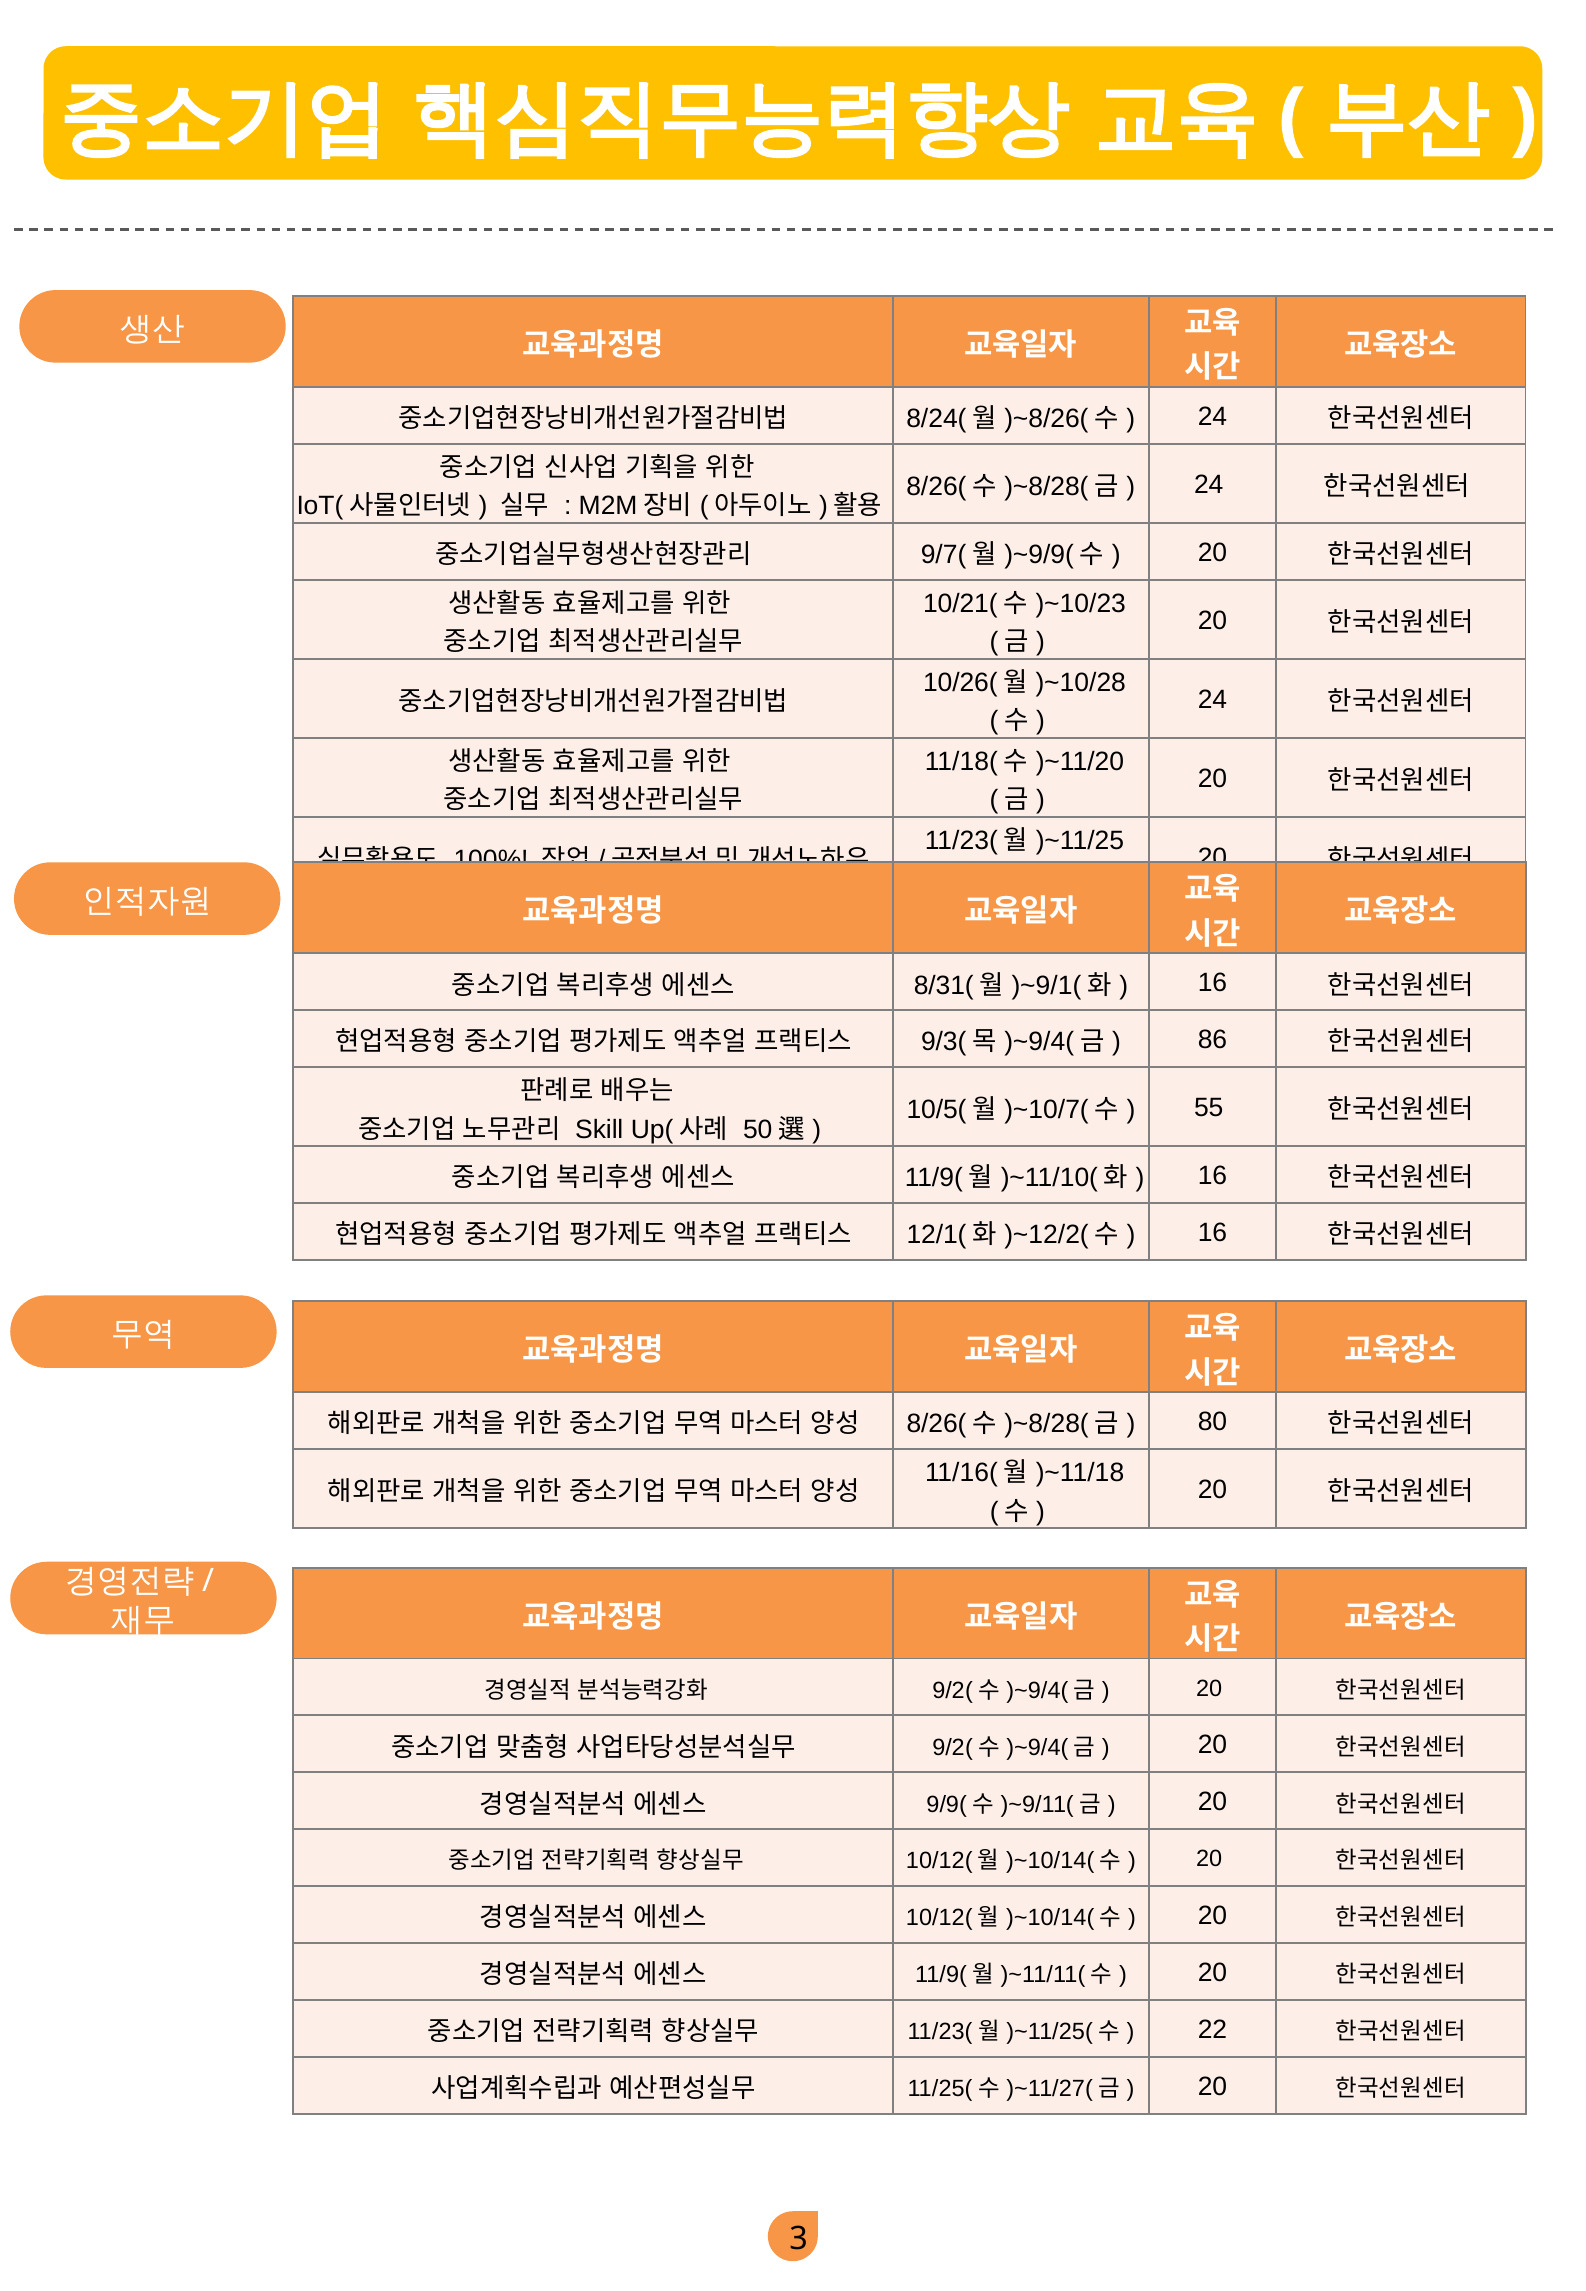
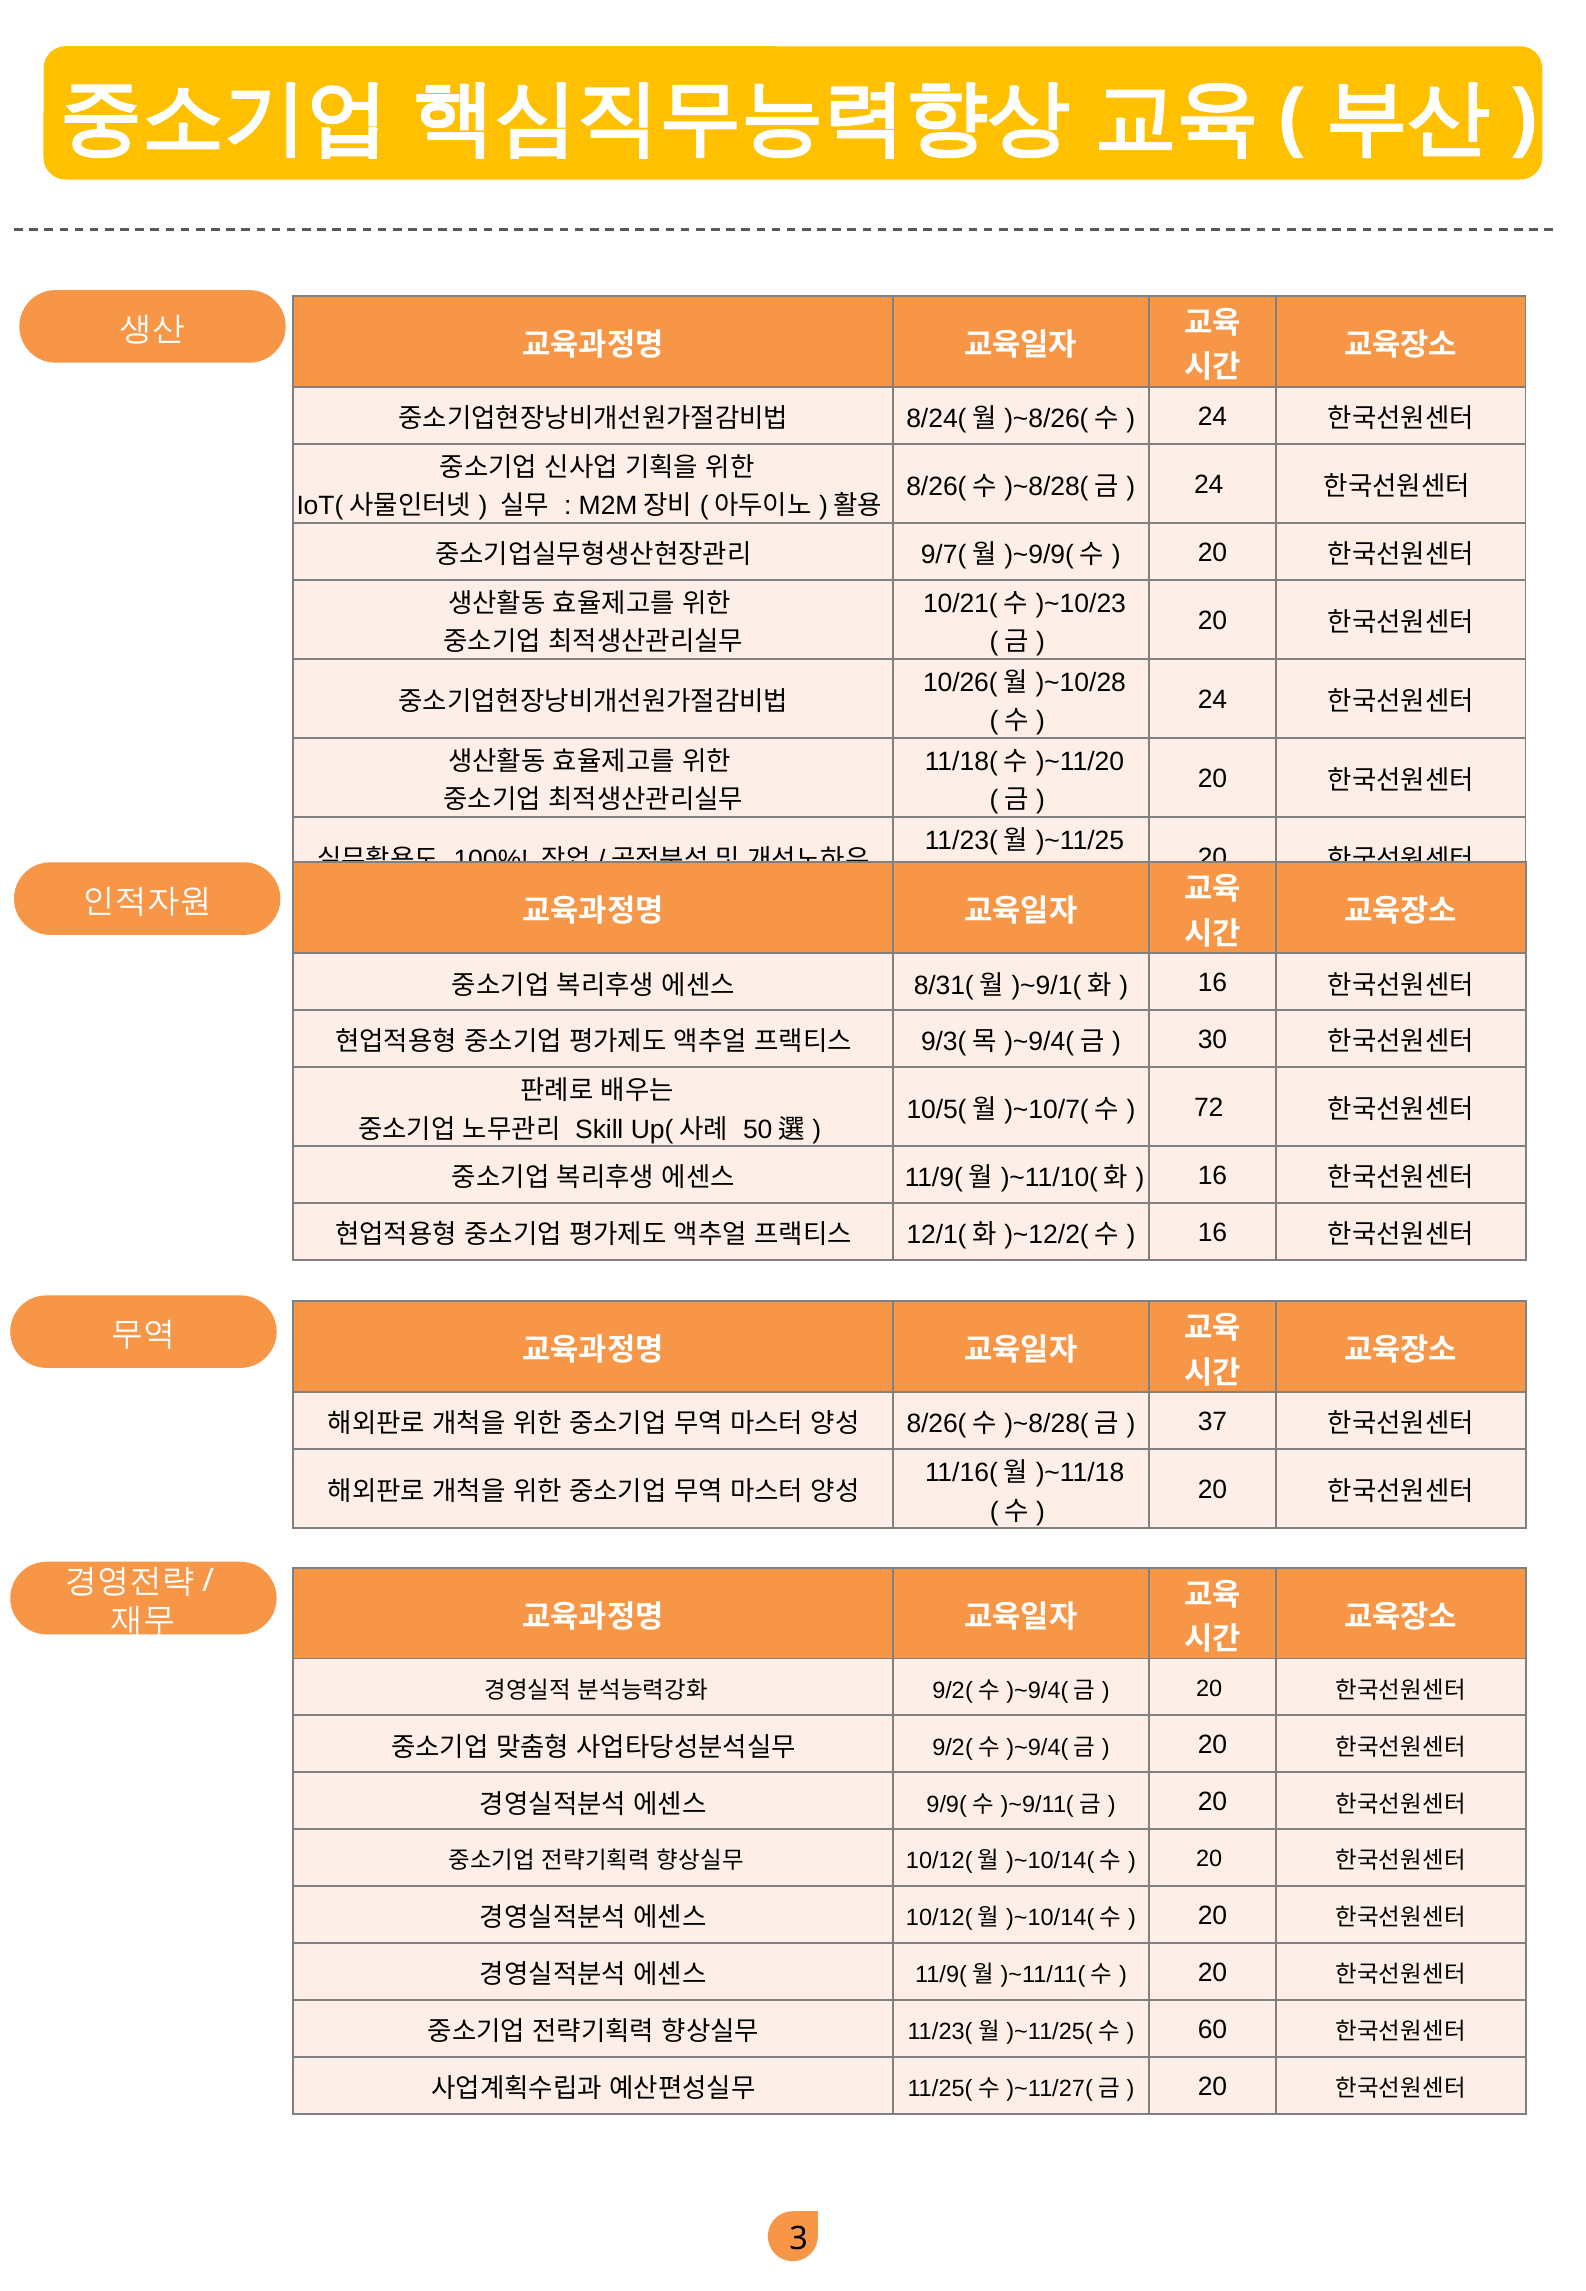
86: 86 -> 30
55: 55 -> 72
80: 80 -> 37
22: 22 -> 60
